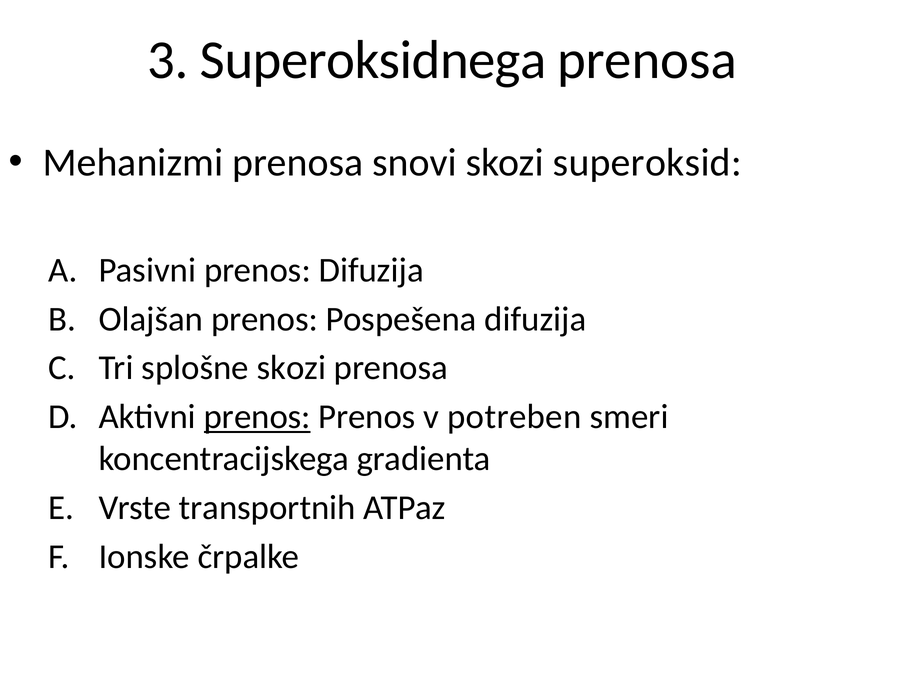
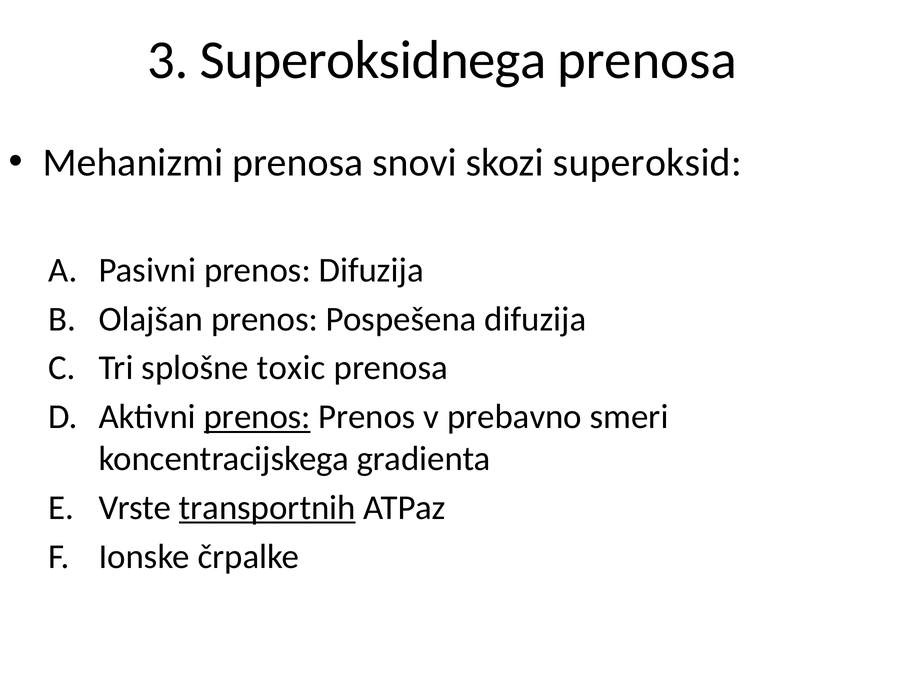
splošne skozi: skozi -> toxic
potreben: potreben -> prebavno
transportnih underline: none -> present
